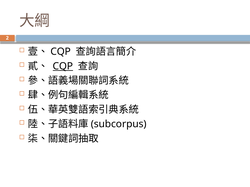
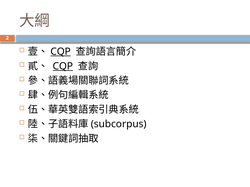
CQP at (61, 52) underline: none -> present
